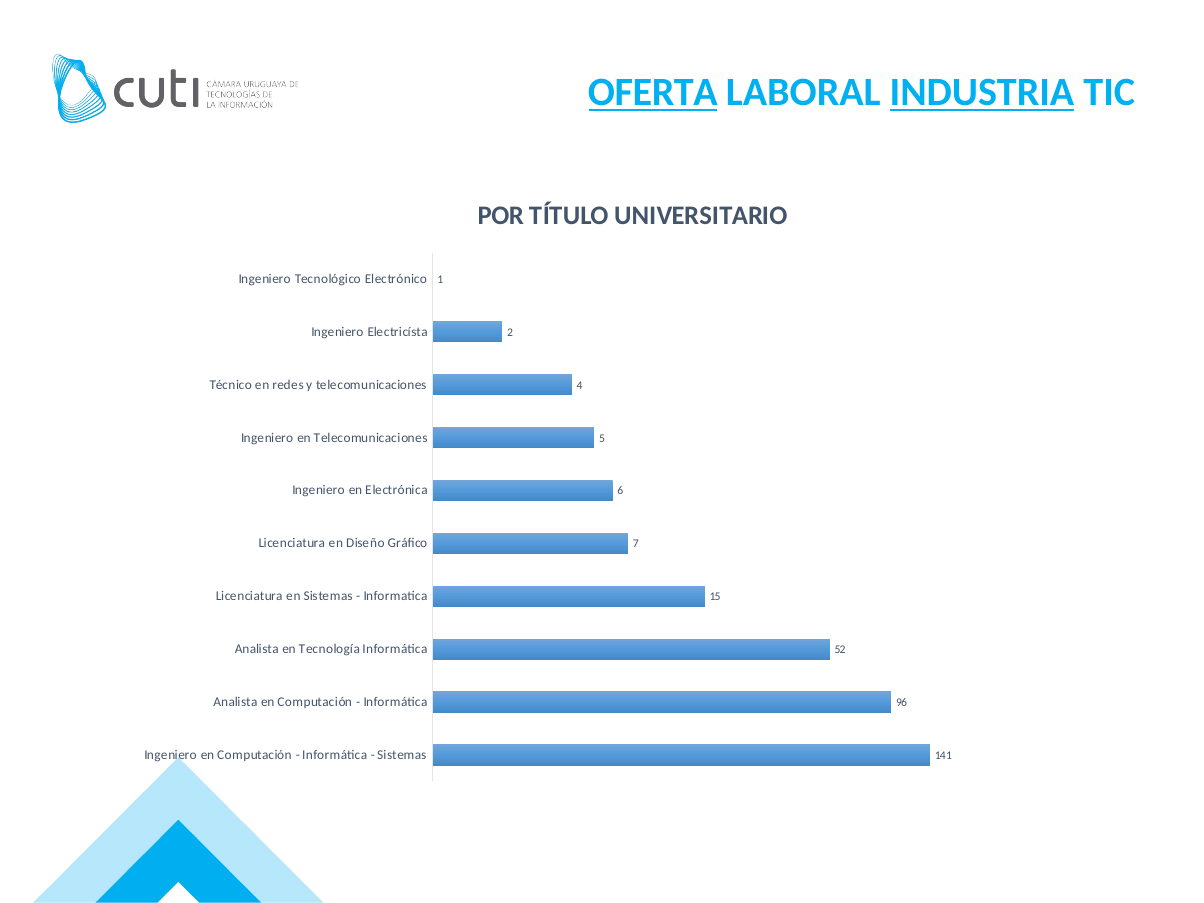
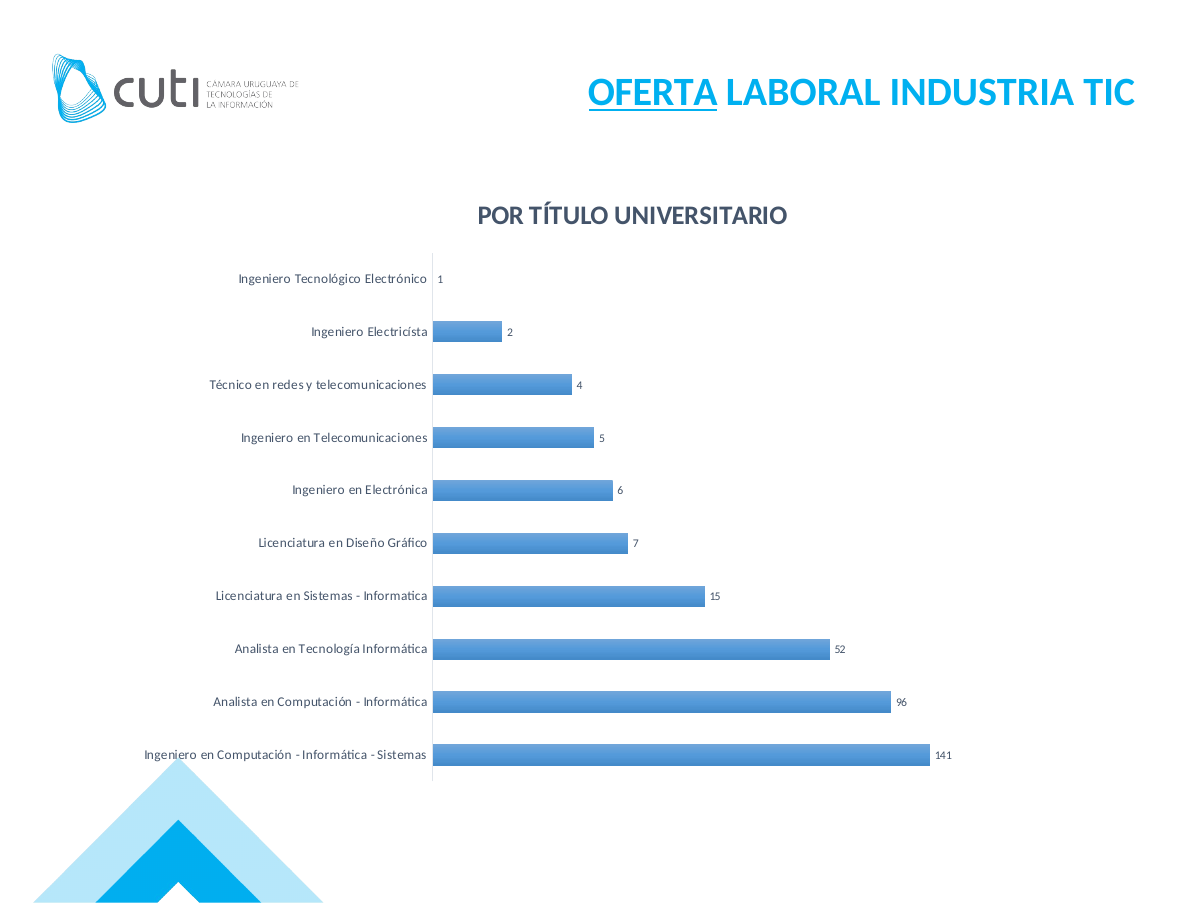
INDUSTRIA underline: present -> none
